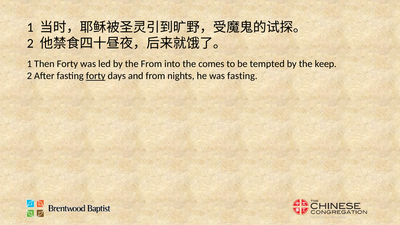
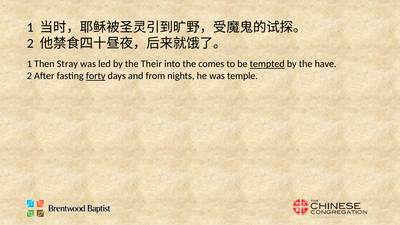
Then Forty: Forty -> Stray
the From: From -> Their
tempted underline: none -> present
keep: keep -> have
was fasting: fasting -> temple
